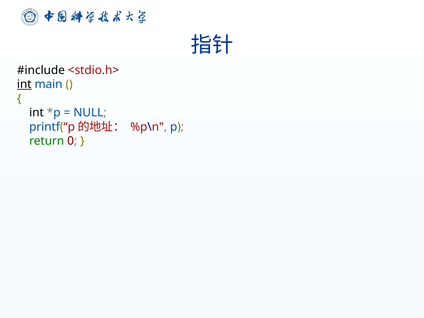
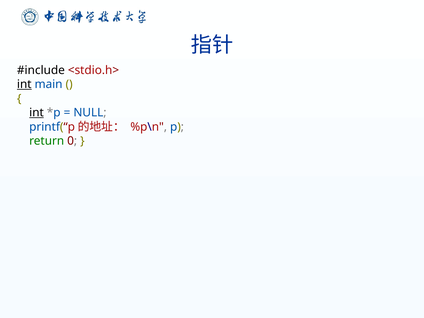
int at (37, 113) underline: none -> present
